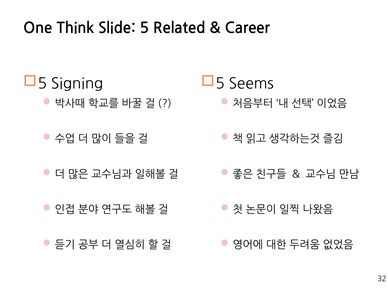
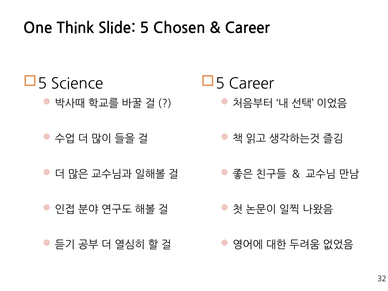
Related: Related -> Chosen
Signing: Signing -> Science
Seems at (251, 84): Seems -> Career
